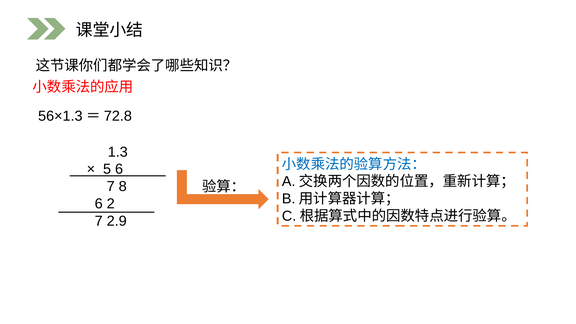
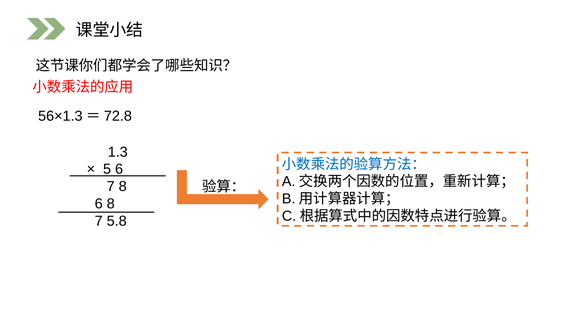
6 2: 2 -> 8
2.9: 2.9 -> 5.8
